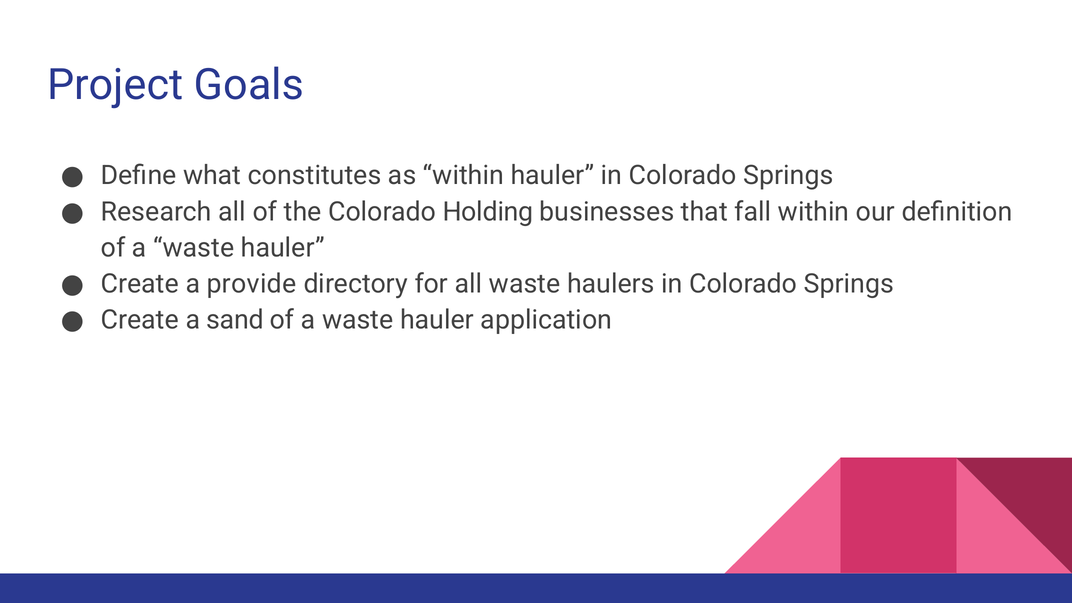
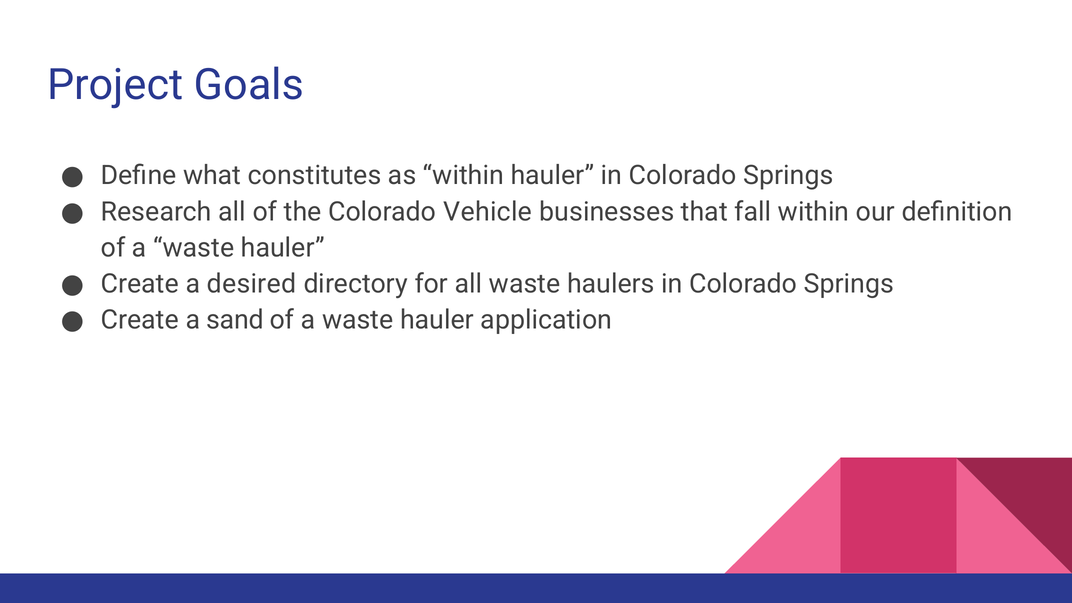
Holding: Holding -> Vehicle
provide: provide -> desired
